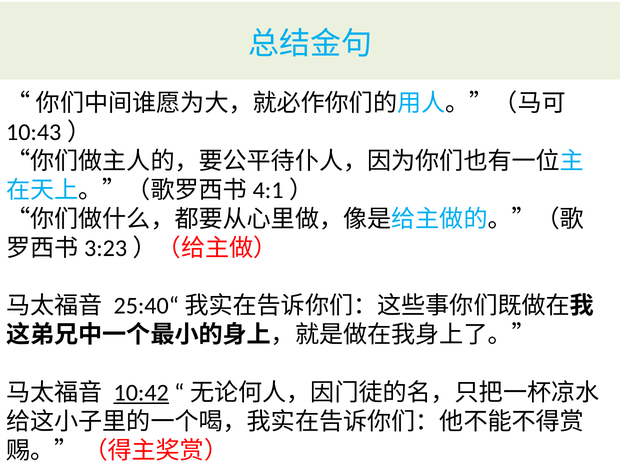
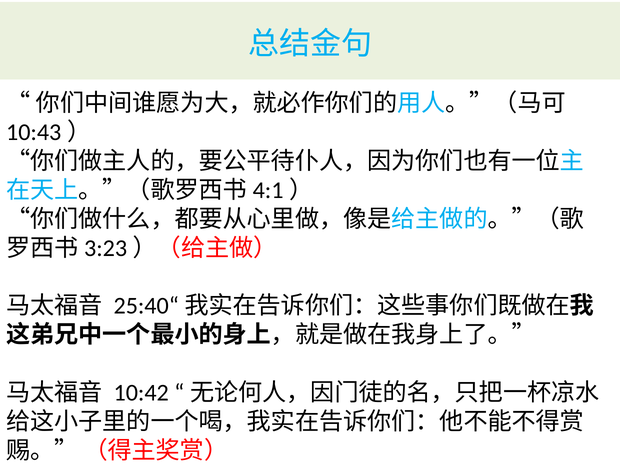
10:42 underline: present -> none
